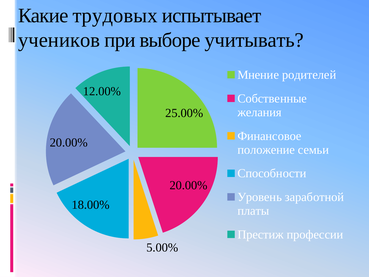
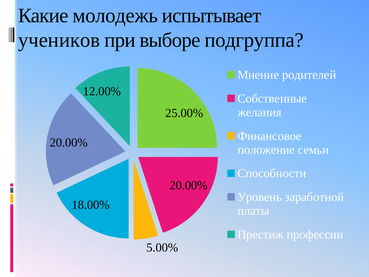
трудовых: трудовых -> молодежь
учитывать: учитывать -> подгруппа
